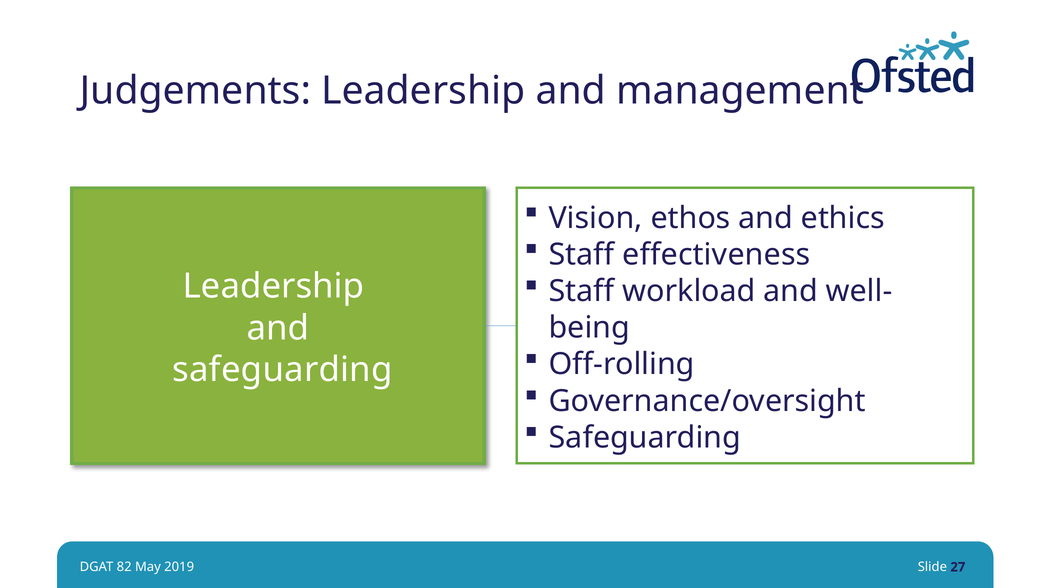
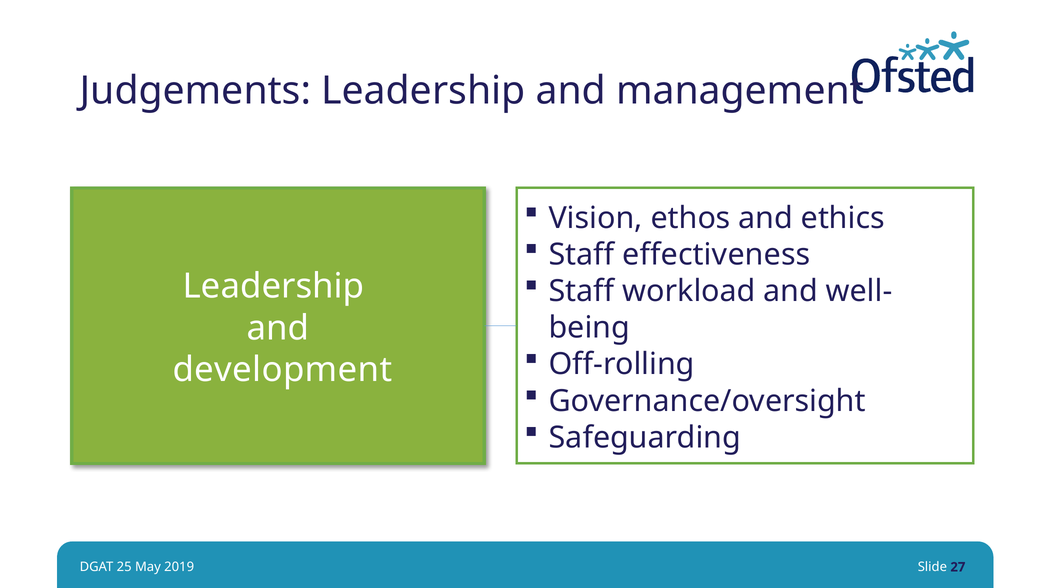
safeguarding at (282, 370): safeguarding -> development
82: 82 -> 25
